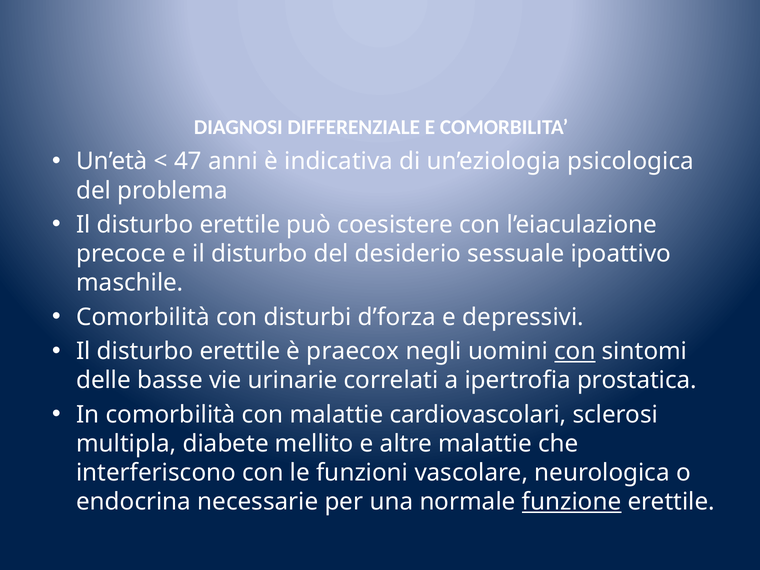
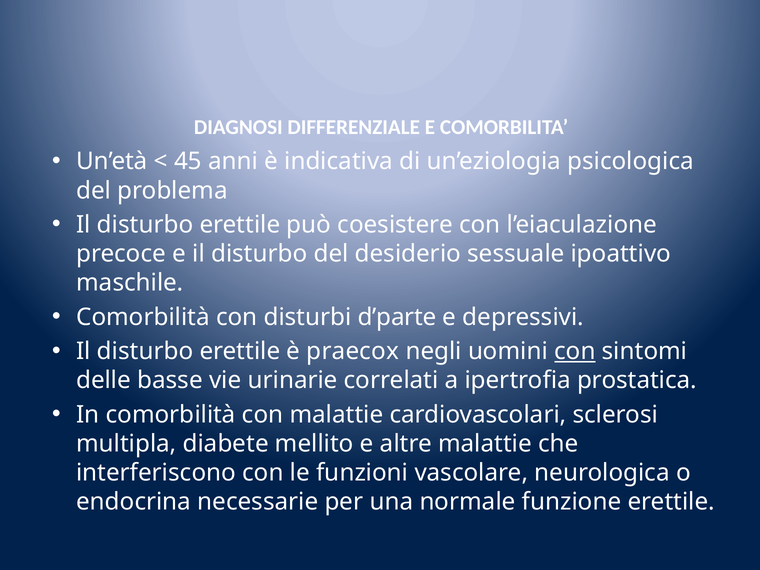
47: 47 -> 45
d’forza: d’forza -> d’parte
funzione underline: present -> none
